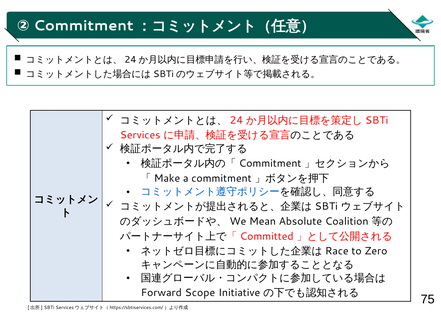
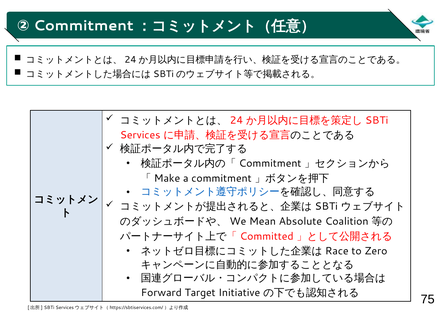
Scope: Scope -> Target
